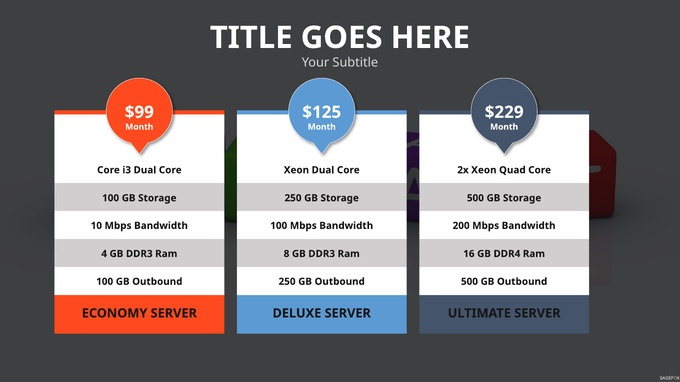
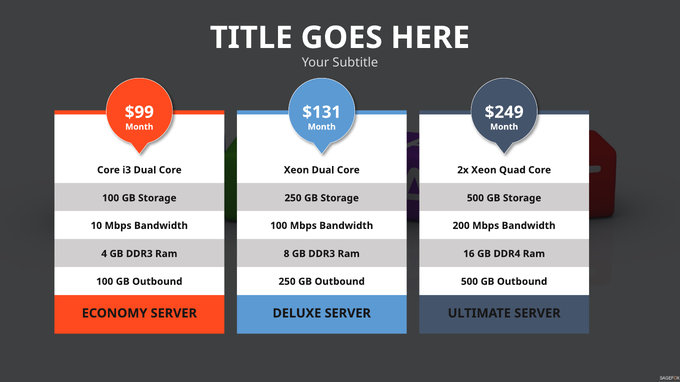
$125: $125 -> $131
$229: $229 -> $249
